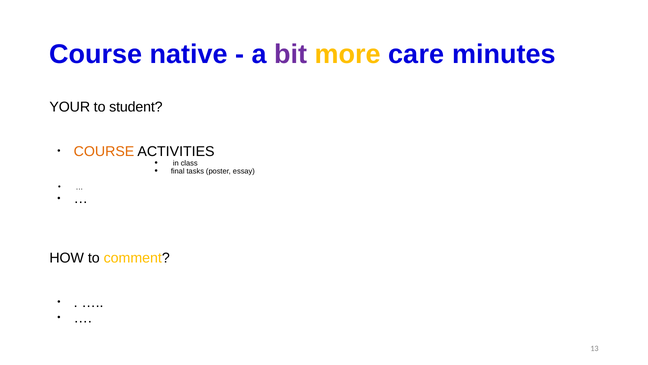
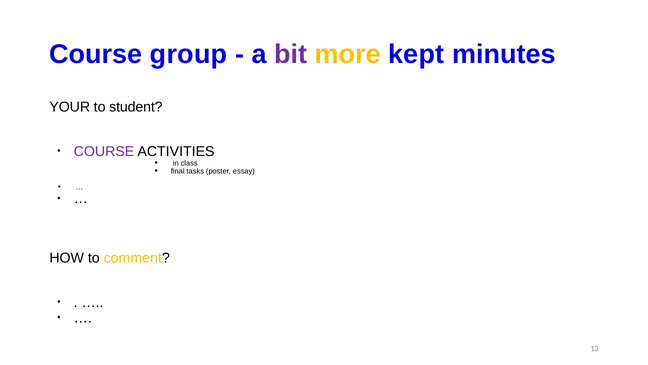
native: native -> group
care: care -> kept
COURSE at (104, 151) colour: orange -> purple
